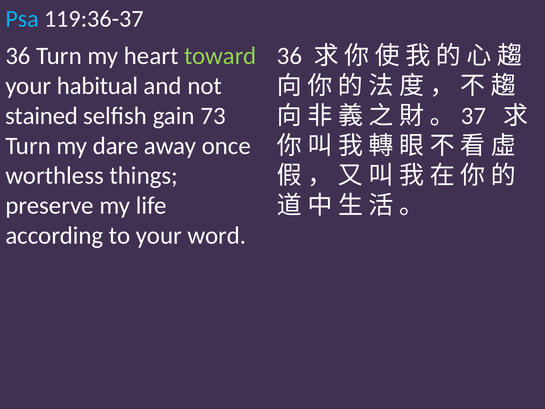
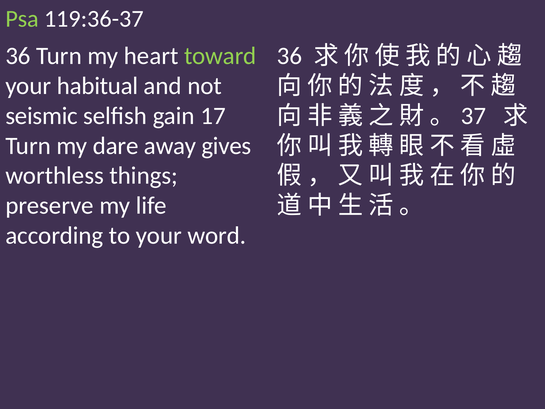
Psa colour: light blue -> light green
stained: stained -> seismic
73: 73 -> 17
once: once -> gives
